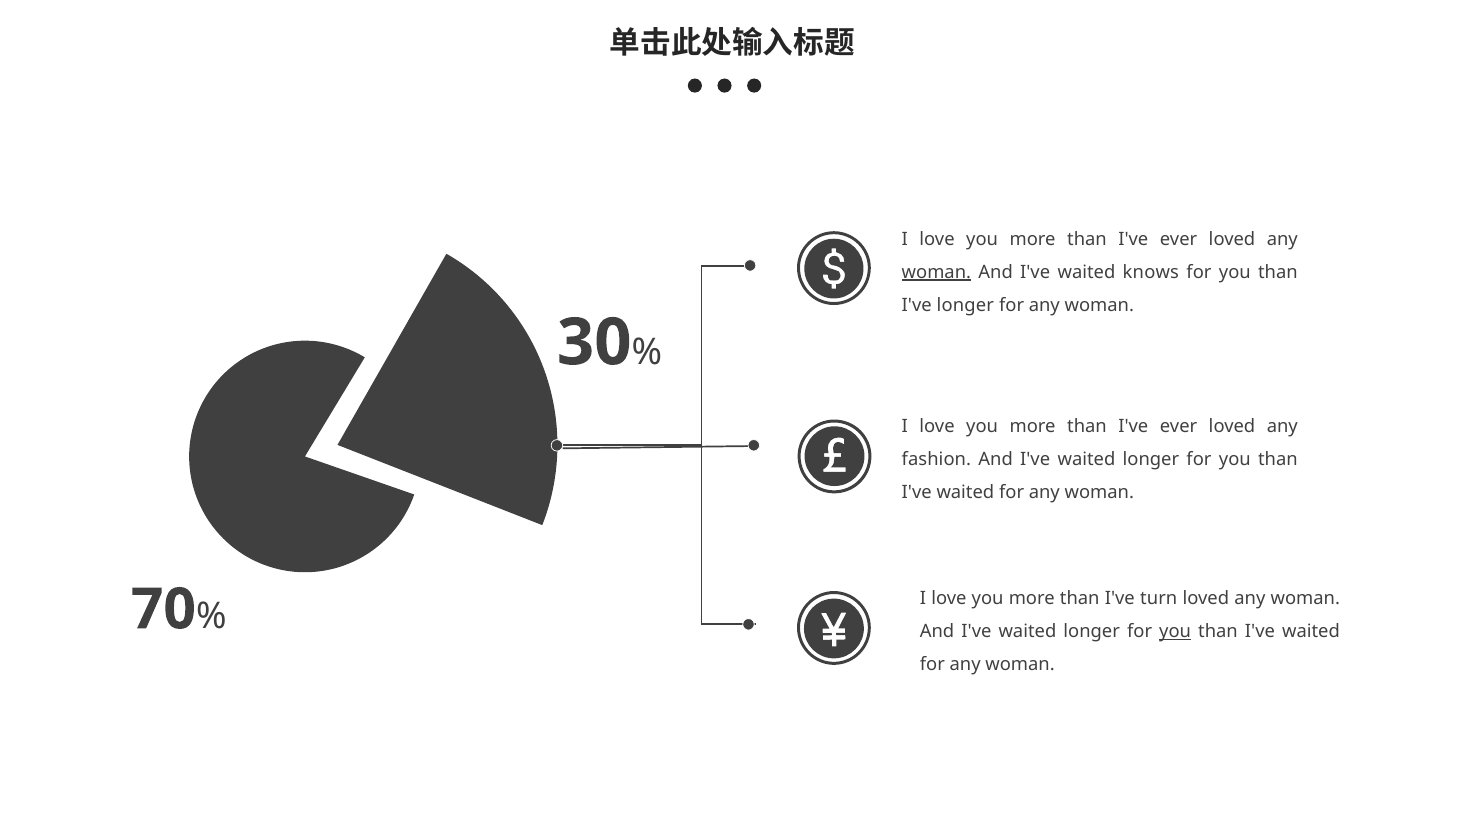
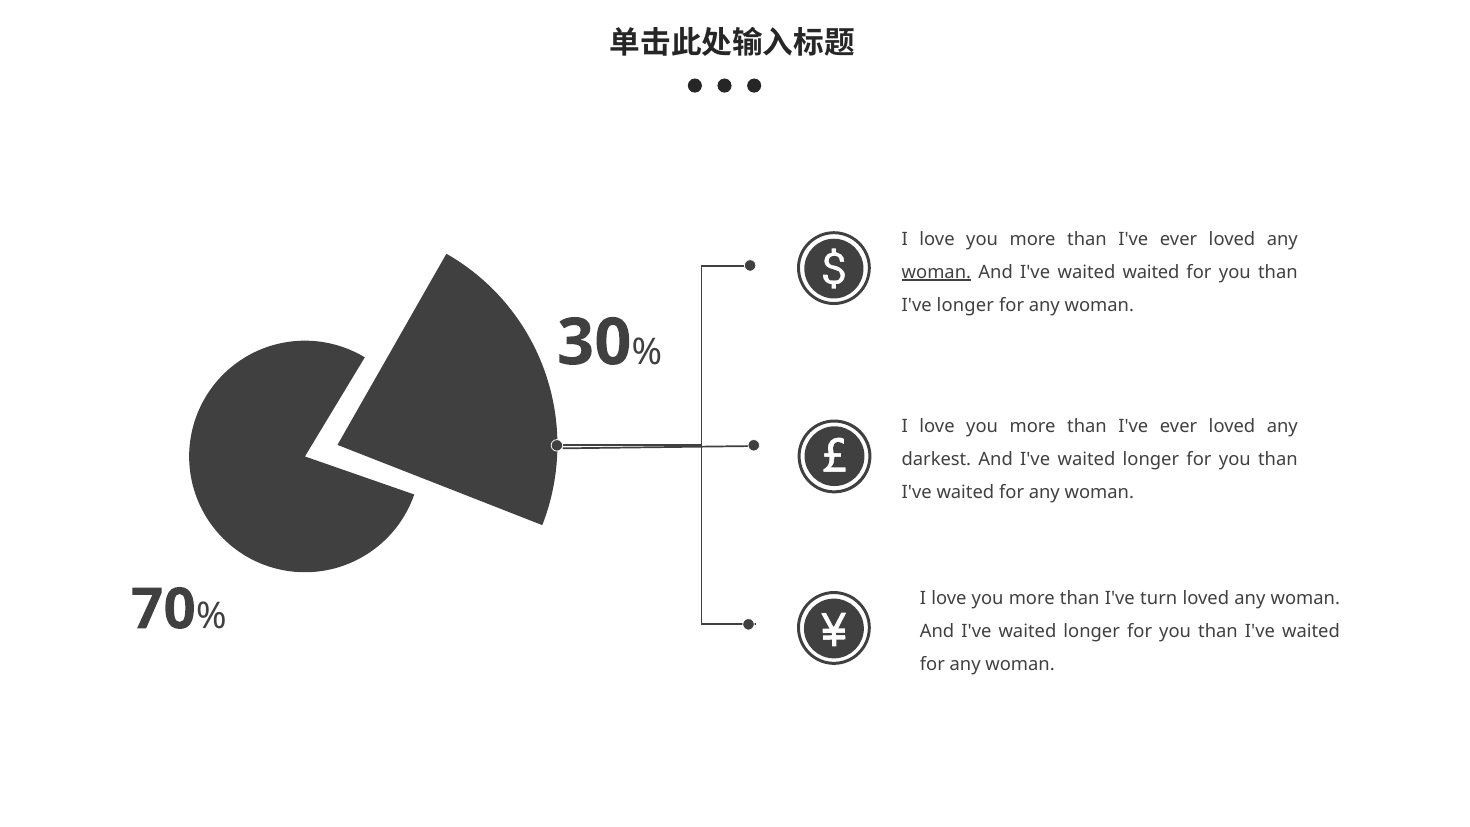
waited knows: knows -> waited
fashion: fashion -> darkest
you at (1175, 631) underline: present -> none
